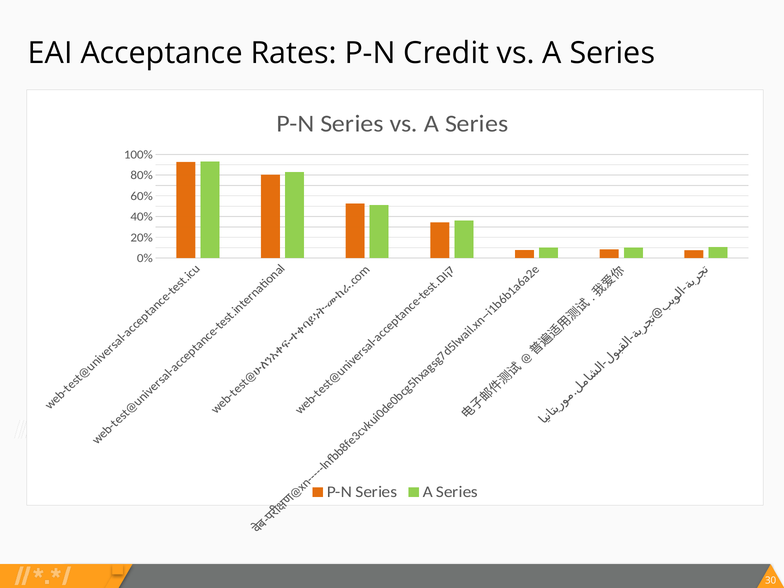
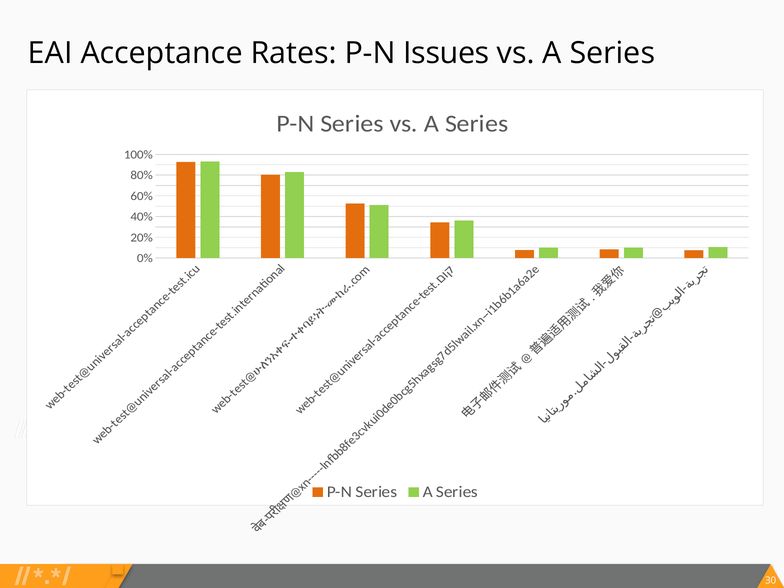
Credit: Credit -> Issues
